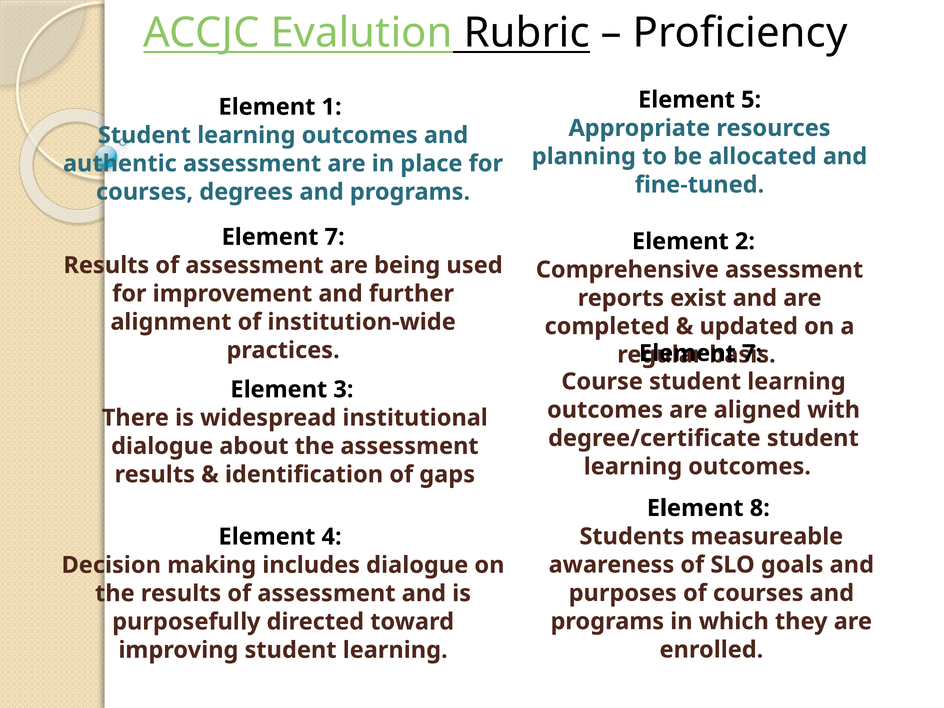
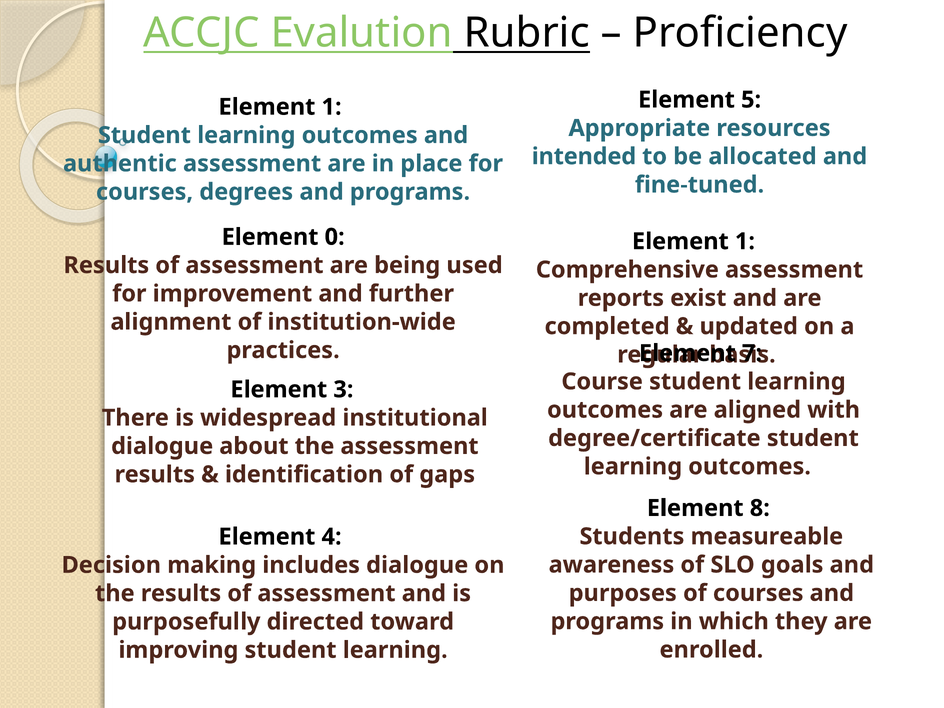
planning: planning -> intended
7 at (335, 237): 7 -> 0
2 at (745, 241): 2 -> 1
